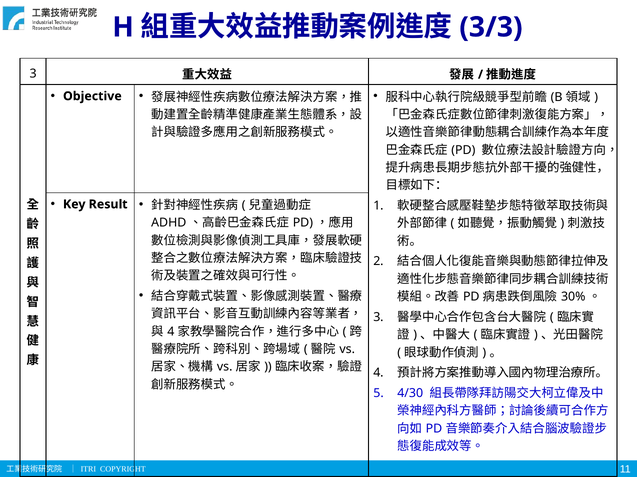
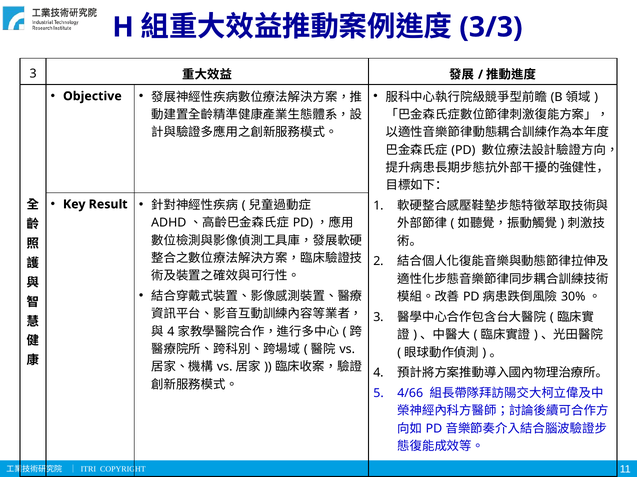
4/30: 4/30 -> 4/66
